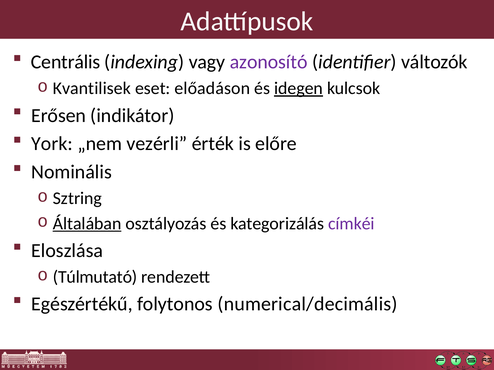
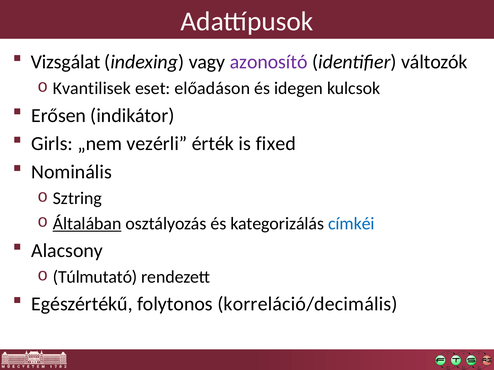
Centrális: Centrális -> Vizsgálat
idegen underline: present -> none
York: York -> Girls
előre: előre -> fixed
címkéi colour: purple -> blue
Eloszlása: Eloszlása -> Alacsony
numerical/decimális: numerical/decimális -> korreláció/decimális
